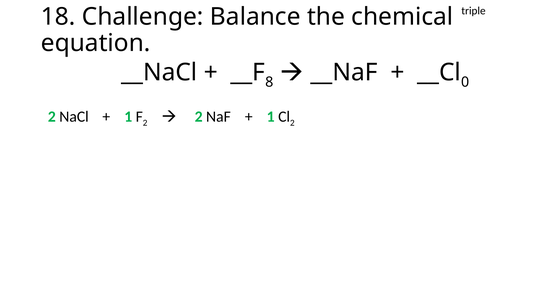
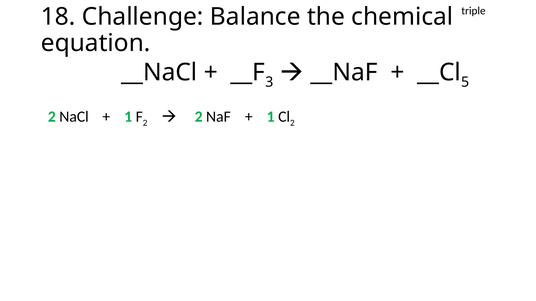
8: 8 -> 3
0: 0 -> 5
